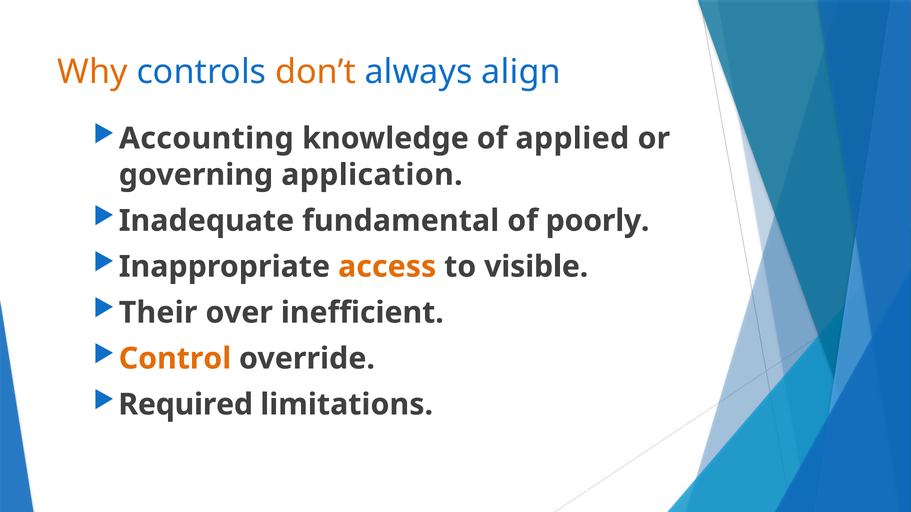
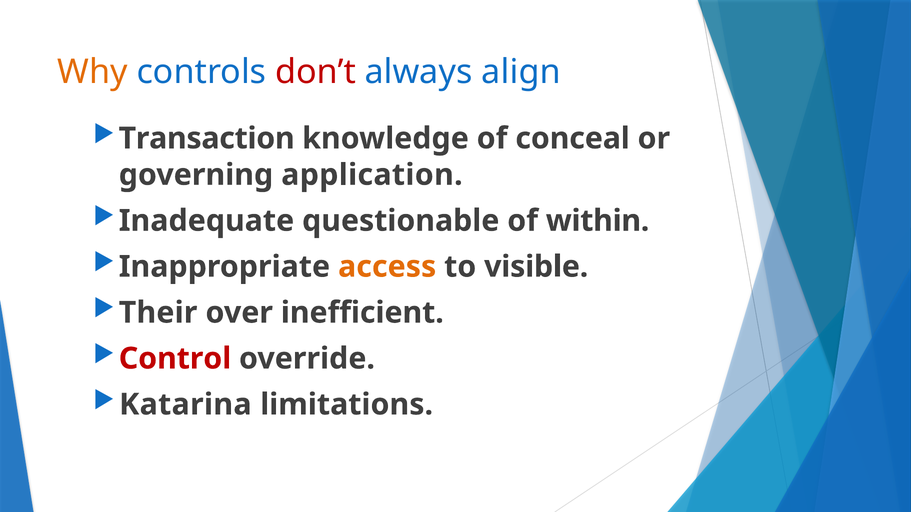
don’t colour: orange -> red
Accounting: Accounting -> Transaction
applied: applied -> conceal
fundamental: fundamental -> questionable
poorly: poorly -> within
Control colour: orange -> red
Required: Required -> Katarina
